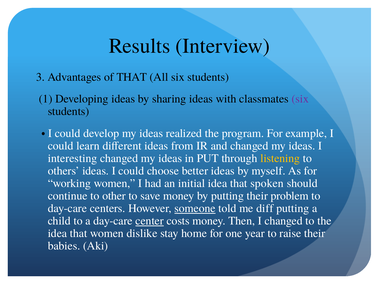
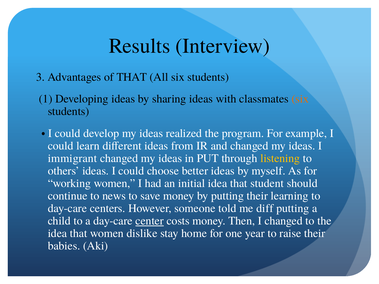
six at (300, 99) colour: purple -> orange
interesting: interesting -> immigrant
spoken: spoken -> student
other: other -> news
problem: problem -> learning
someone underline: present -> none
